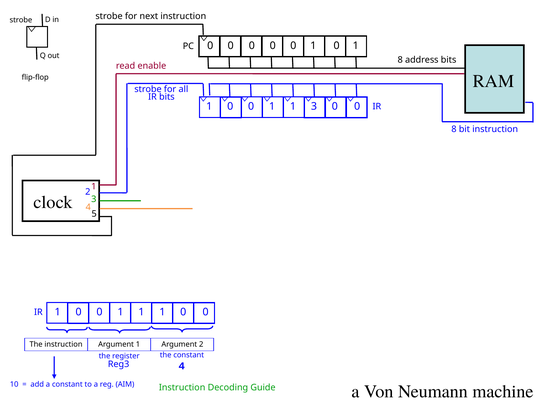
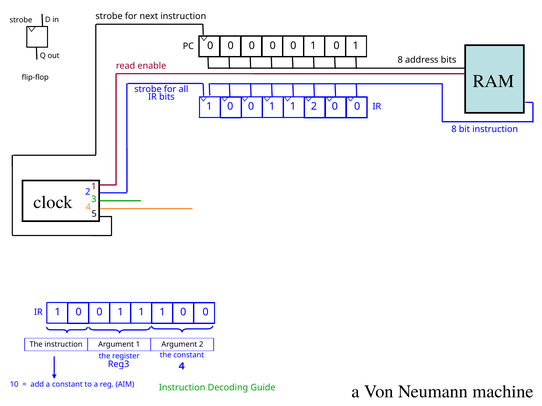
1 1 3: 3 -> 2
